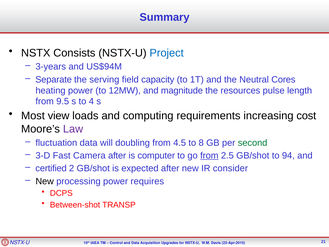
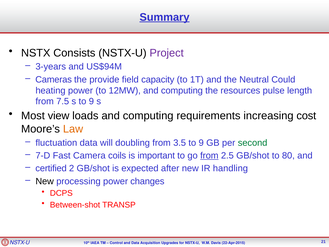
Summary underline: none -> present
Project colour: blue -> purple
Separate: Separate -> Cameras
serving: serving -> provide
Cores: Cores -> Could
12MW and magnitude: magnitude -> computing
9.5: 9.5 -> 7.5
s to 4: 4 -> 9
Law colour: purple -> orange
4.5: 4.5 -> 3.5
8 at (201, 143): 8 -> 9
3-D: 3-D -> 7-D
Camera after: after -> coils
computer: computer -> important
94: 94 -> 80
consider: consider -> handling
requires: requires -> changes
